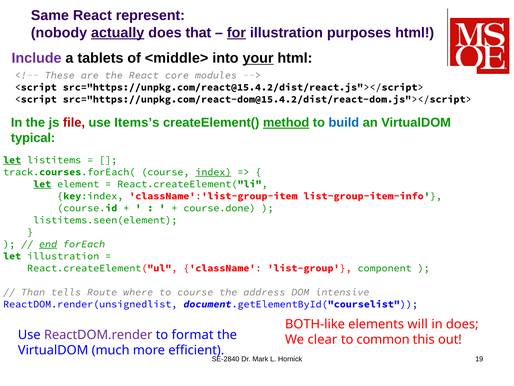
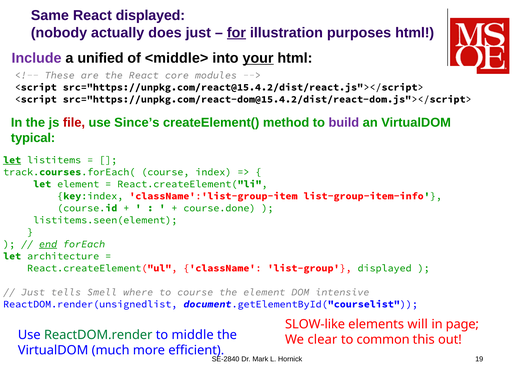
React represent: represent -> displayed
actually underline: present -> none
does that: that -> just
tablets: tablets -> unified
Items’s: Items’s -> Since’s
method underline: present -> none
build colour: blue -> purple
index underline: present -> none
let at (42, 184) underline: present -> none
let illustration: illustration -> architecture
list-group component: component -> displayed
Than at (33, 292): Than -> Just
Route: Route -> Smell
the address: address -> element
BOTH-like: BOTH-like -> SLOW-like
in does: does -> page
ReactDOM.render colour: purple -> green
format: format -> middle
